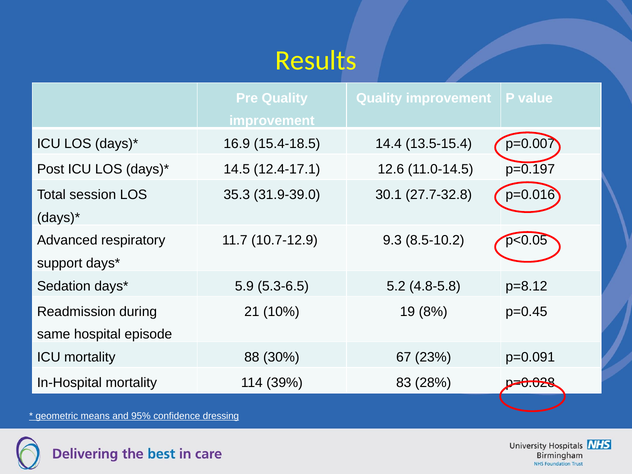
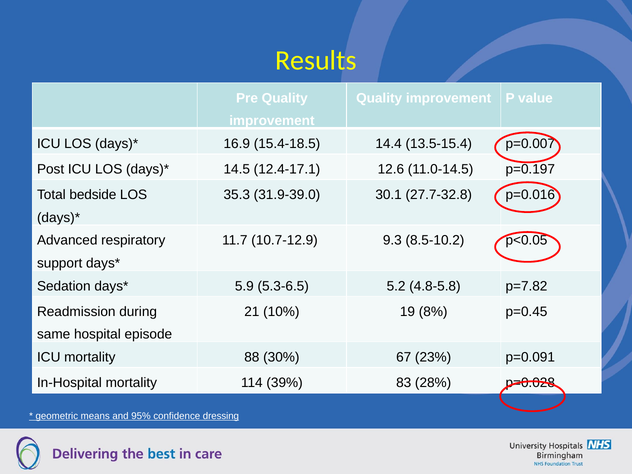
session: session -> bedside
p=8.12: p=8.12 -> p=7.82
